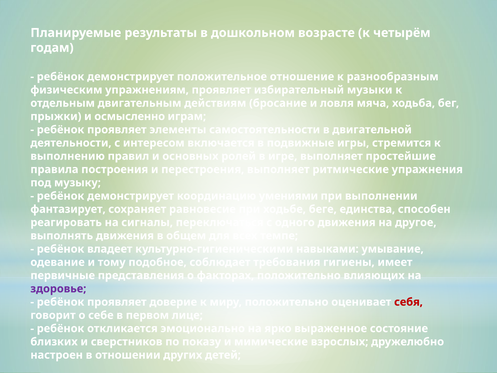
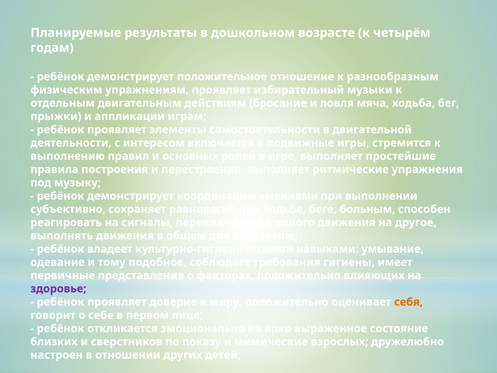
осмысленно: осмысленно -> аппликации
фантазирует: фантазирует -> субъективно
единства: единства -> больным
себя colour: red -> orange
